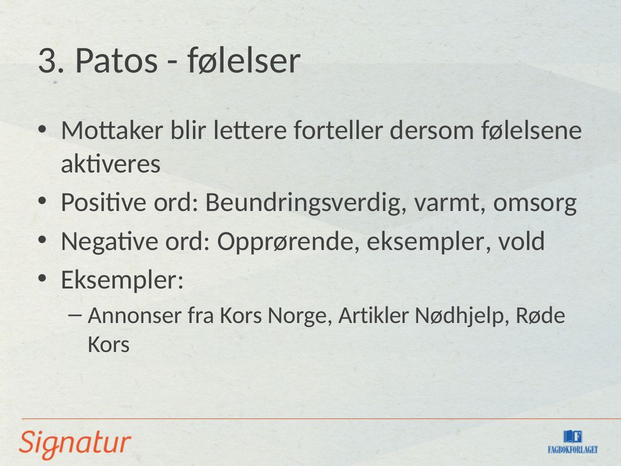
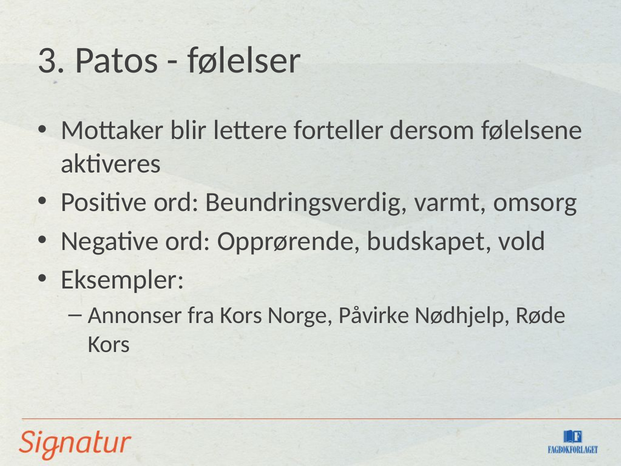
Opprørende eksempler: eksempler -> budskapet
Artikler: Artikler -> Påvirke
